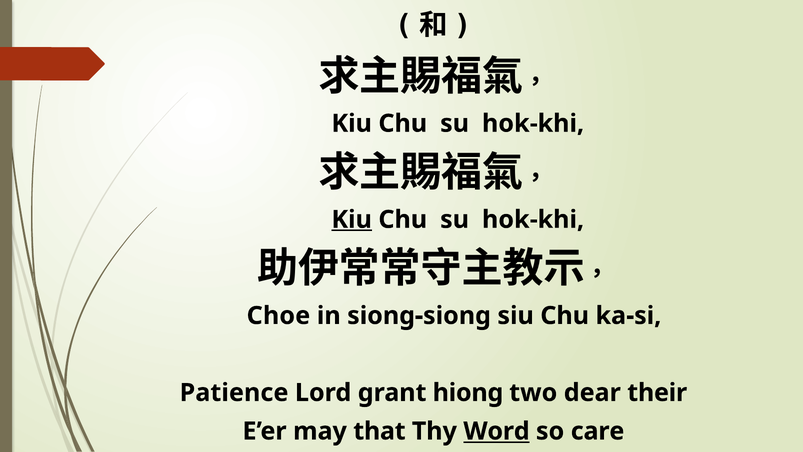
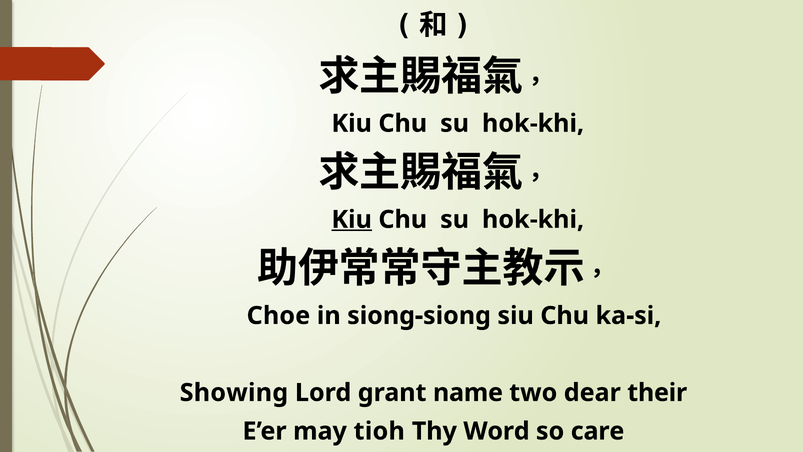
Patience: Patience -> Showing
hiong: hiong -> name
that: that -> tioh
Word underline: present -> none
